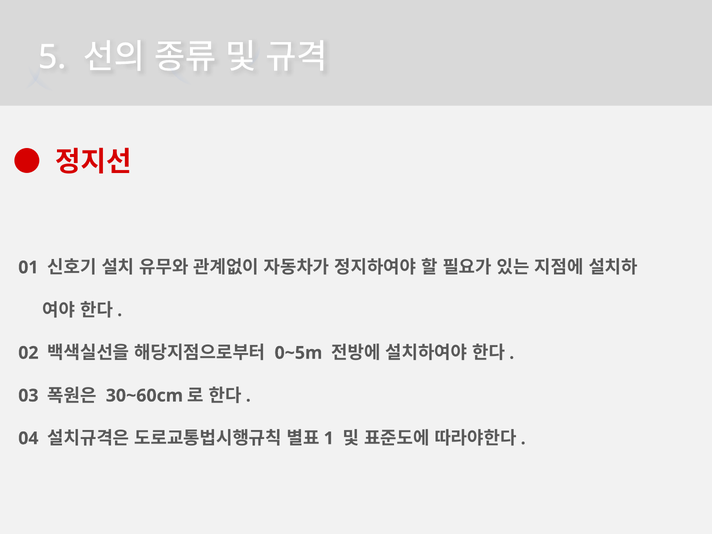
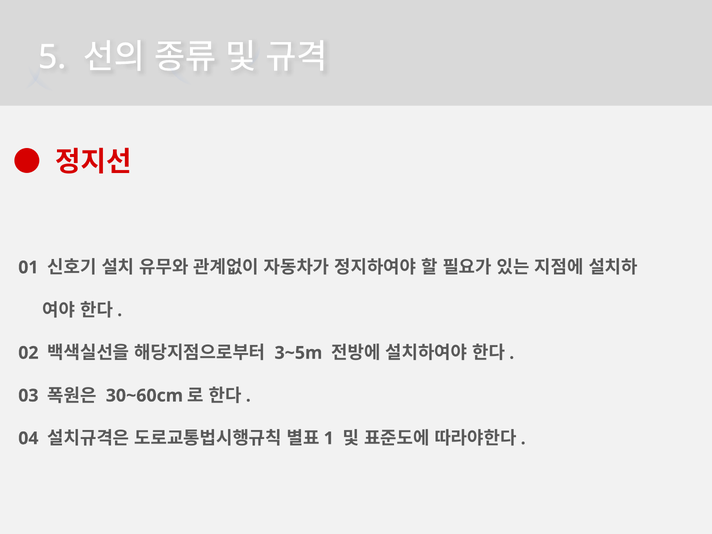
0~5m: 0~5m -> 3~5m
